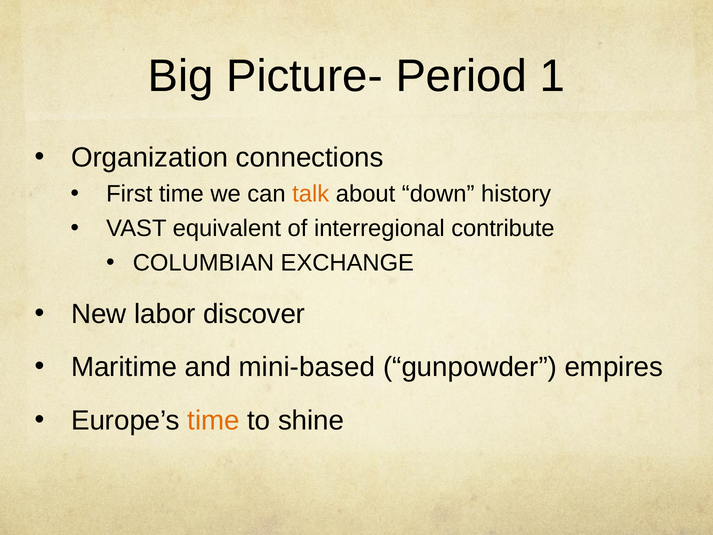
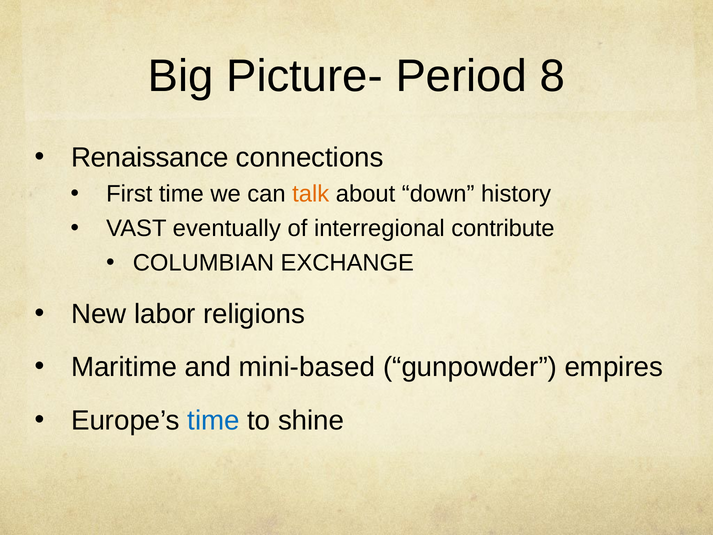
1: 1 -> 8
Organization: Organization -> Renaissance
equivalent: equivalent -> eventually
discover: discover -> religions
time at (214, 420) colour: orange -> blue
